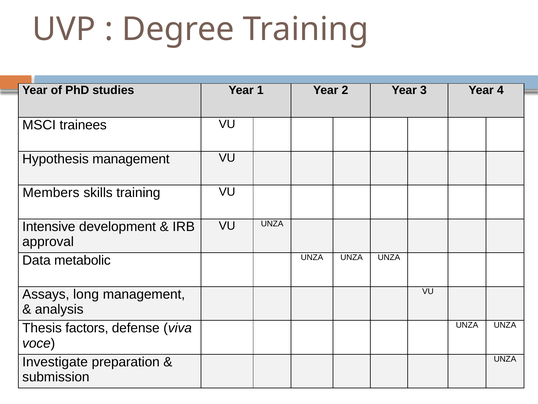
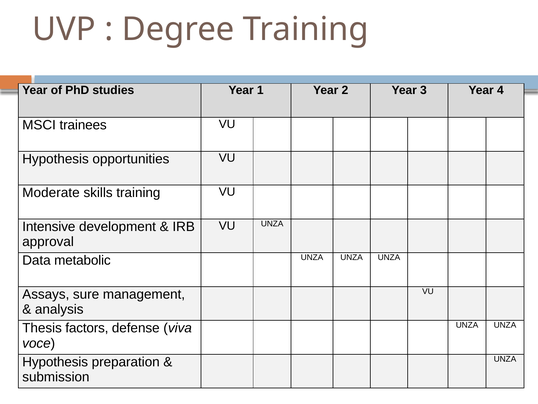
Hypothesis management: management -> opportunities
Members: Members -> Moderate
long: long -> sure
Investigate at (55, 362): Investigate -> Hypothesis
